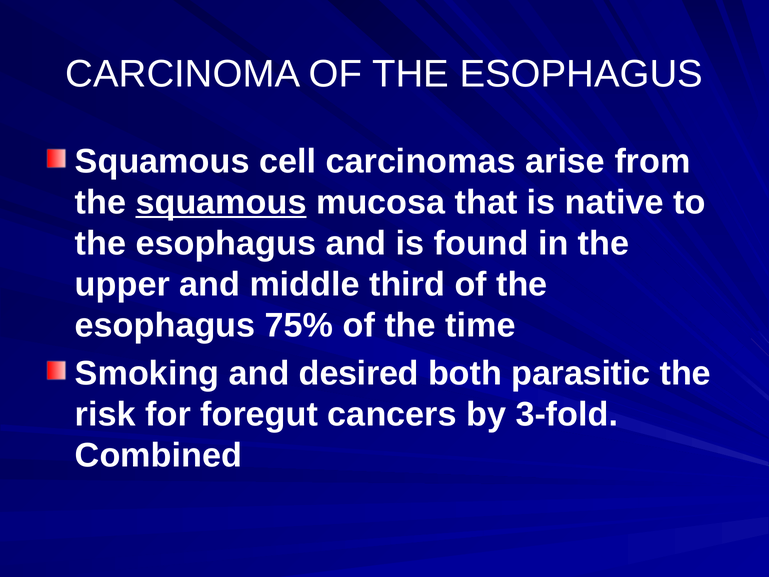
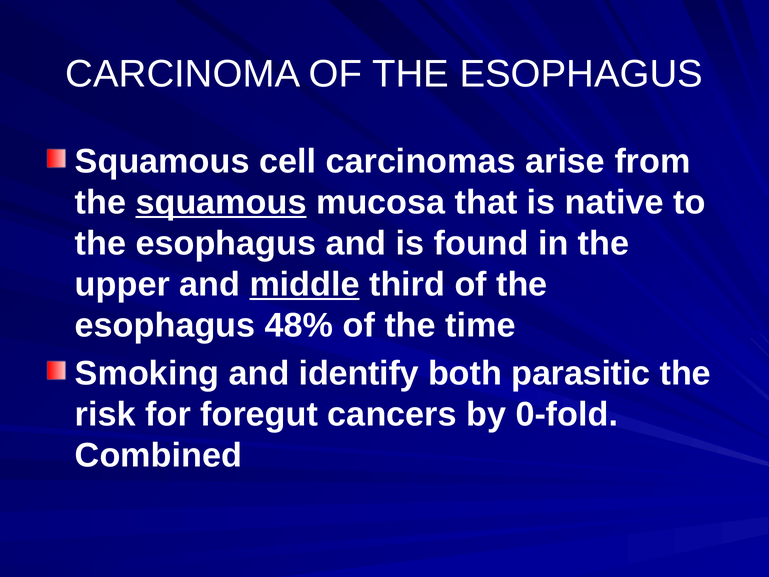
middle underline: none -> present
75%: 75% -> 48%
desired: desired -> identify
3-fold: 3-fold -> 0-fold
